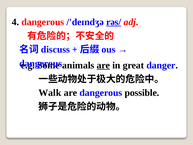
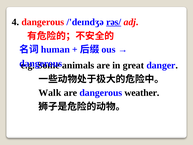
discuss: discuss -> human
are at (103, 65) underline: present -> none
possible: possible -> weather
